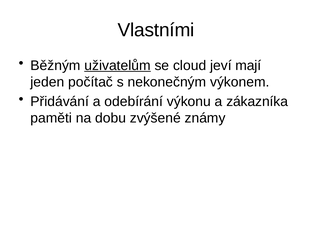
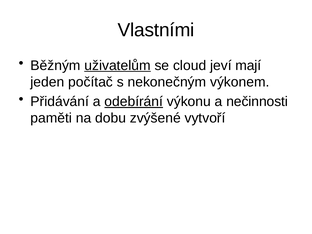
odebírání underline: none -> present
zákazníka: zákazníka -> nečinnosti
známy: známy -> vytvoří
